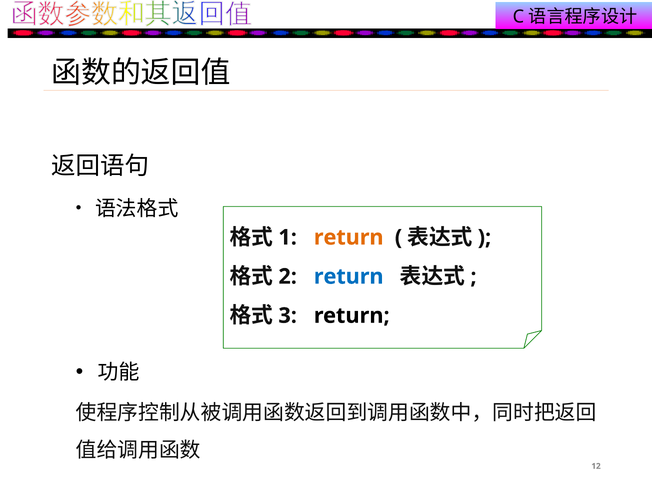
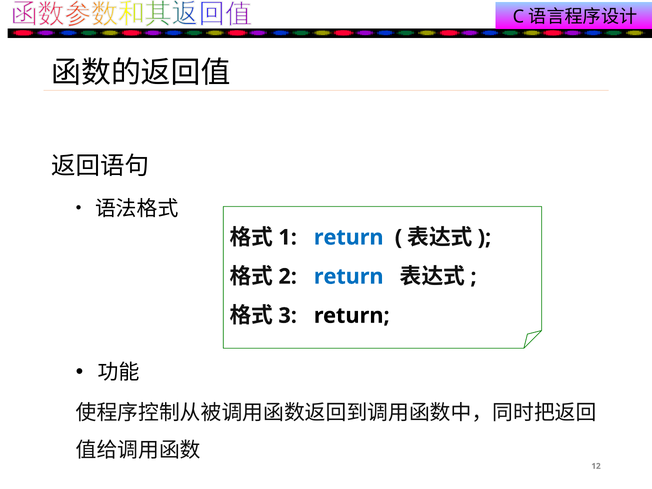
return at (349, 237) colour: orange -> blue
